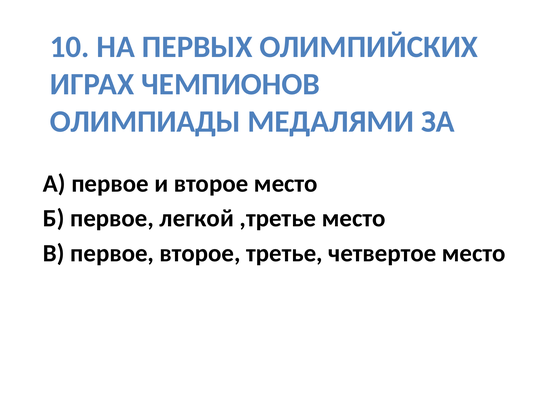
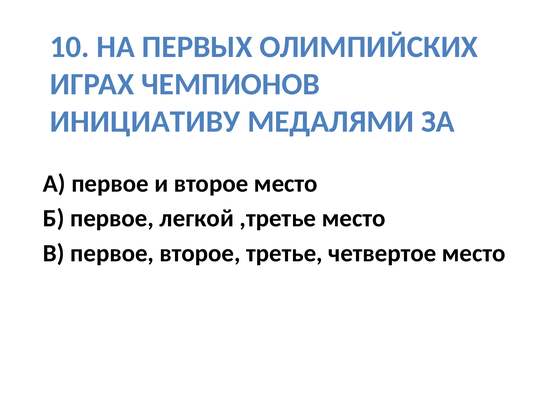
ОЛИМПИАДЫ: ОЛИМПИАДЫ -> ИНИЦИАТИВУ
